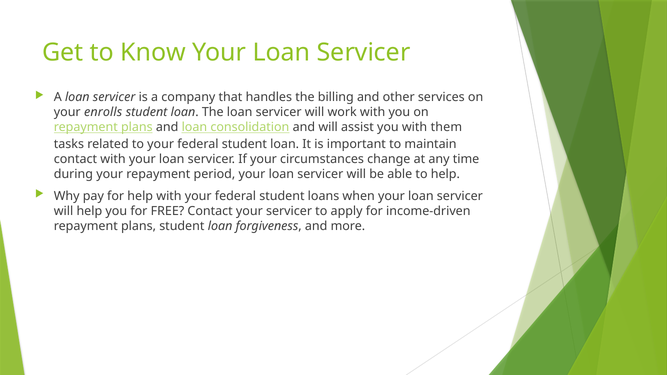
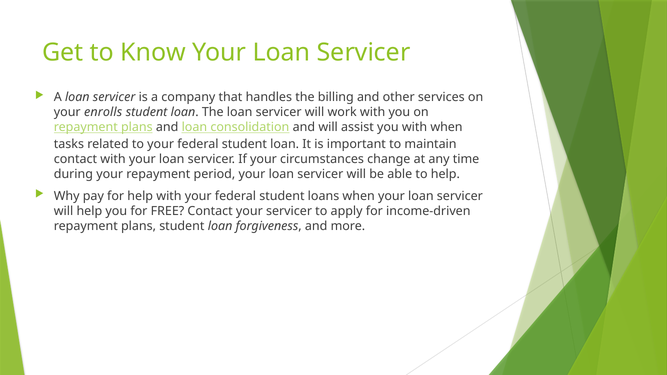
with them: them -> when
